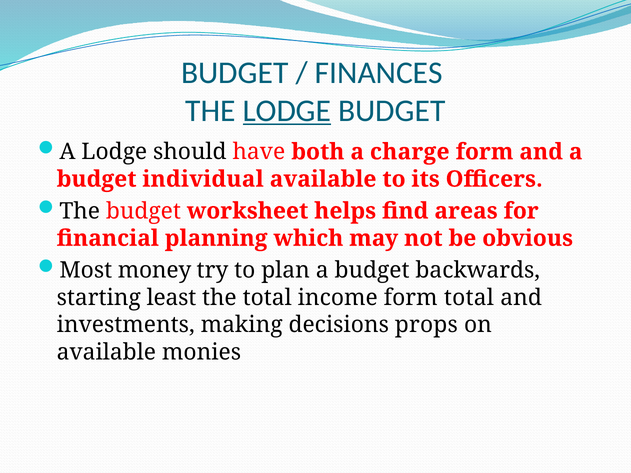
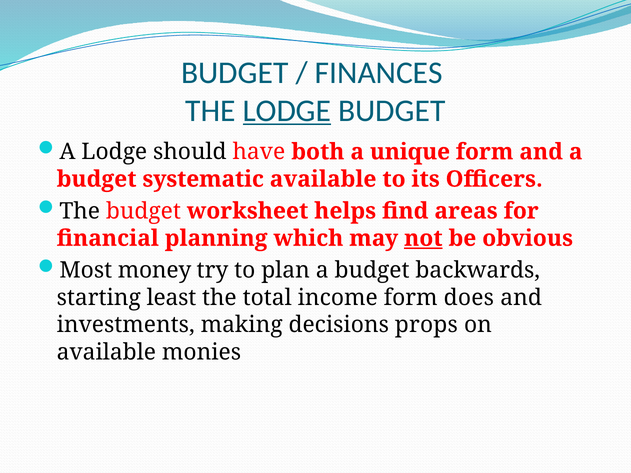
charge: charge -> unique
individual: individual -> systematic
not underline: none -> present
form total: total -> does
